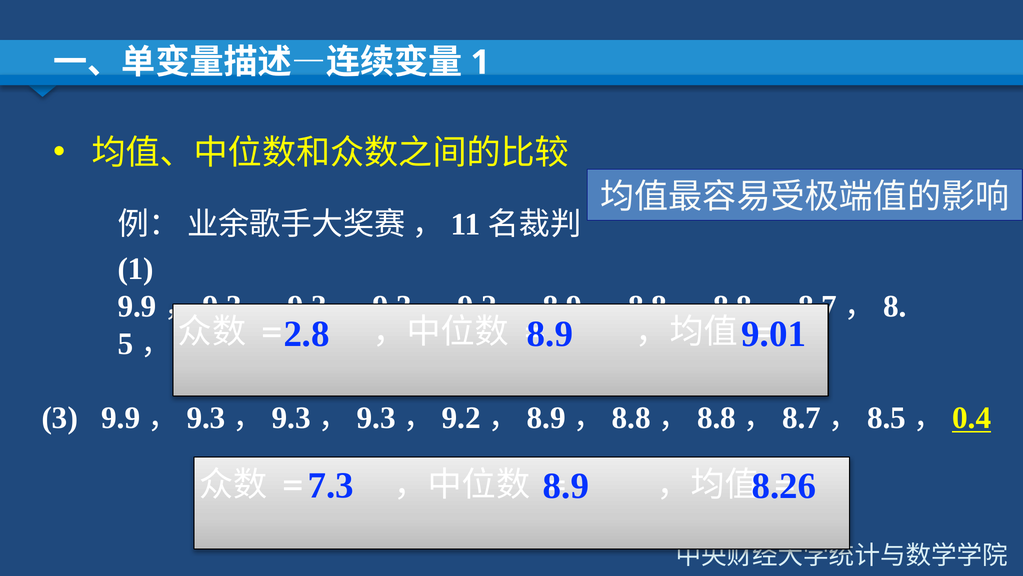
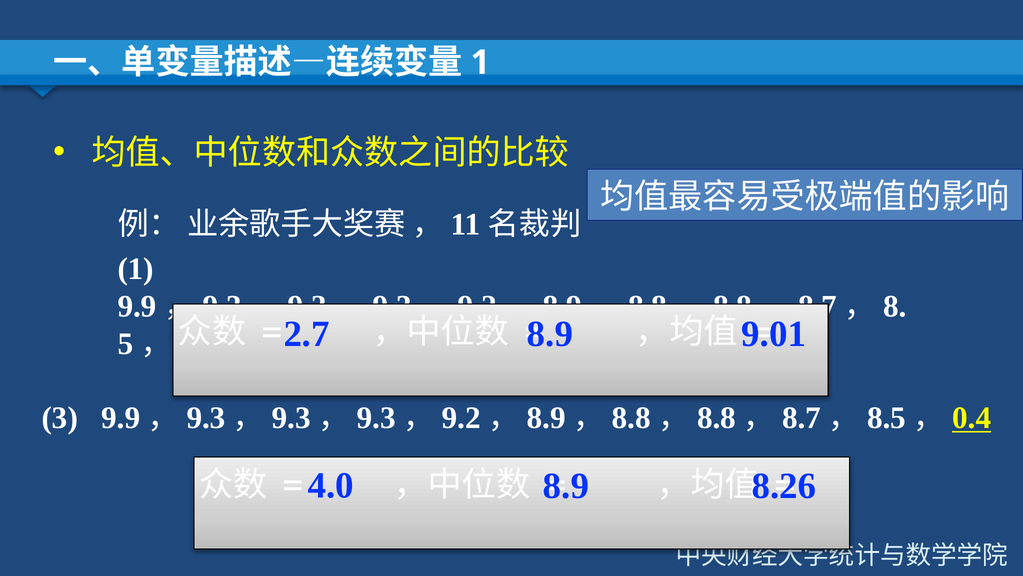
2.8: 2.8 -> 2.7
7.3: 7.3 -> 4.0
